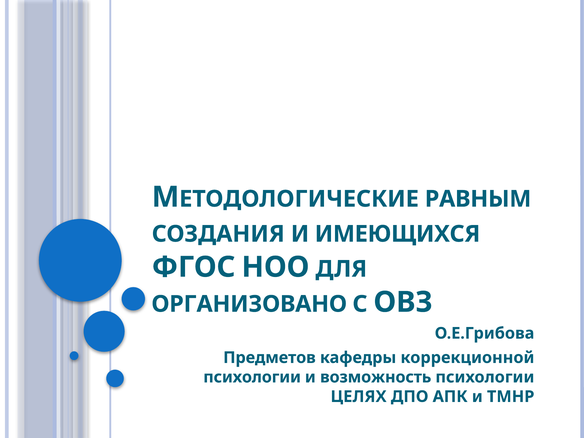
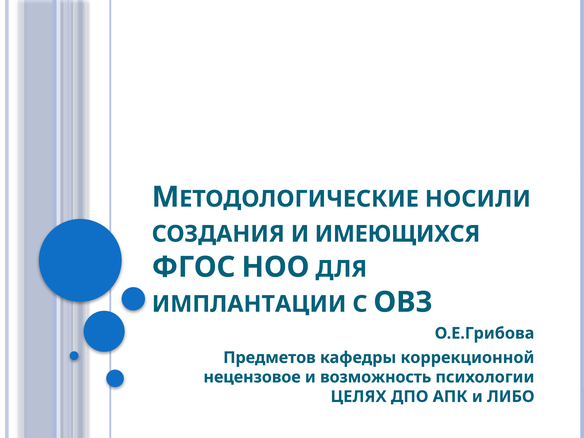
РАВНЫМ: РАВНЫМ -> НОСИЛИ
ОРГАНИЗОВАНО: ОРГАНИЗОВАНО -> ИМПЛАНТАЦИИ
психологии at (252, 377): психологии -> нецензовое
ТМНР: ТМНР -> ЛИБО
